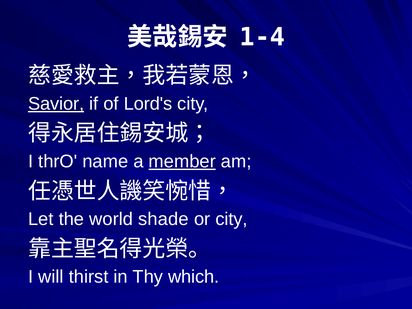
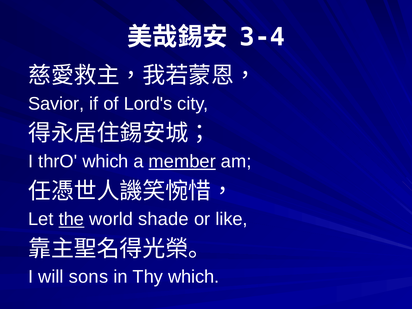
1-4: 1-4 -> 3-4
Savior underline: present -> none
thrO name: name -> which
the underline: none -> present
or city: city -> like
thirst: thirst -> sons
